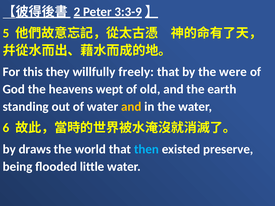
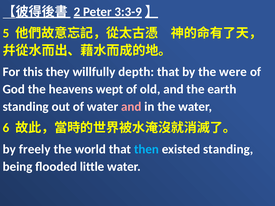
freely: freely -> depth
and at (131, 107) colour: yellow -> pink
draws: draws -> freely
existed preserve: preserve -> standing
